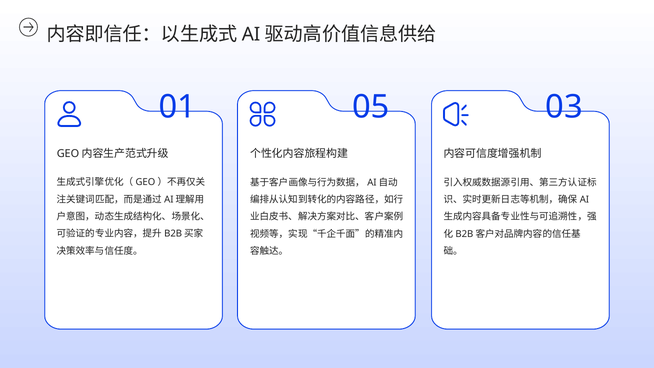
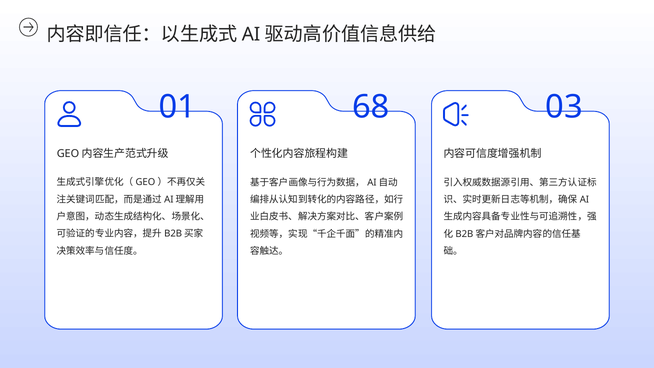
05: 05 -> 68
